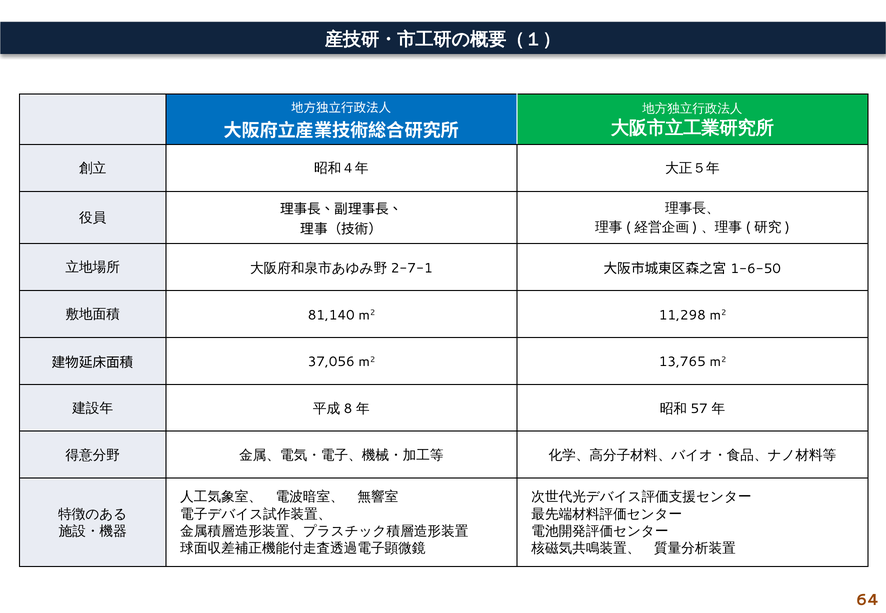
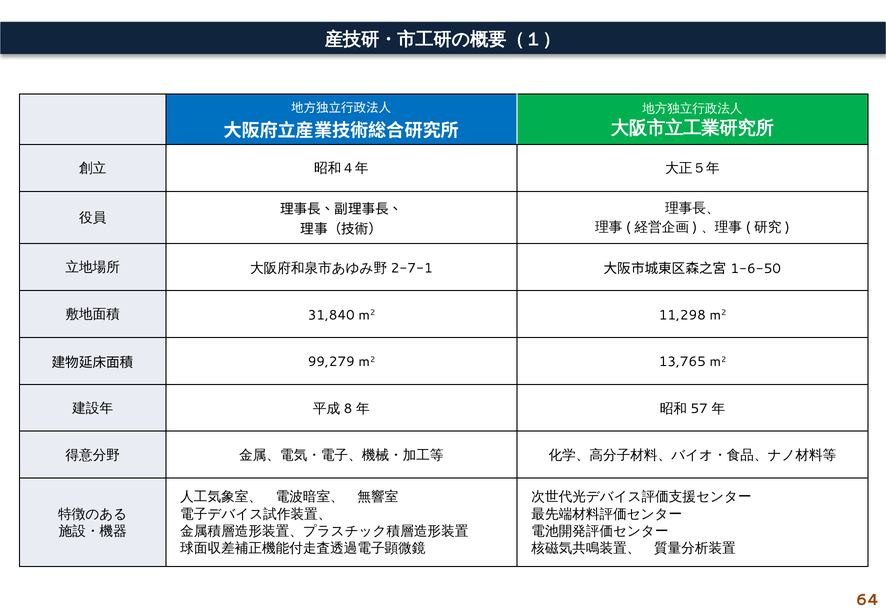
81,140: 81,140 -> 31,840
37,056: 37,056 -> 99,279
